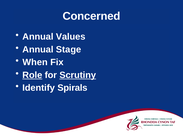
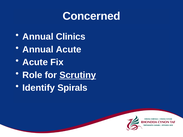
Values: Values -> Clinics
Annual Stage: Stage -> Acute
When at (35, 62): When -> Acute
Role underline: present -> none
